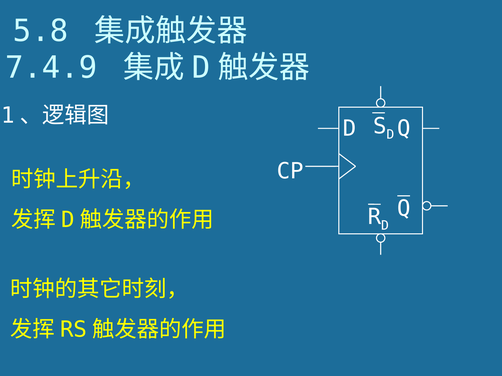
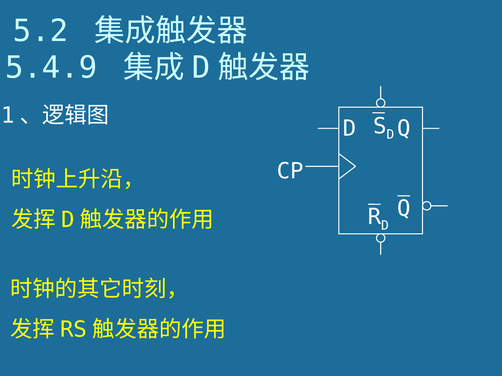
5.8: 5.8 -> 5.2
7.4.9: 7.4.9 -> 5.4.9
